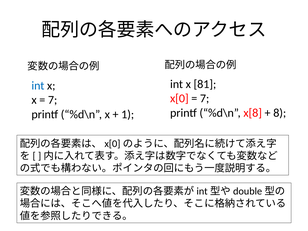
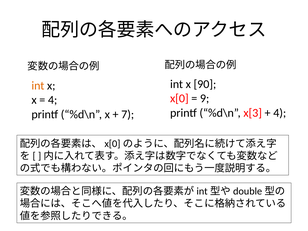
81: 81 -> 90
int at (38, 86) colour: blue -> orange
7 at (205, 99): 7 -> 9
7 at (53, 100): 7 -> 4
x[8: x[8 -> x[3
8 at (280, 113): 8 -> 4
1: 1 -> 7
